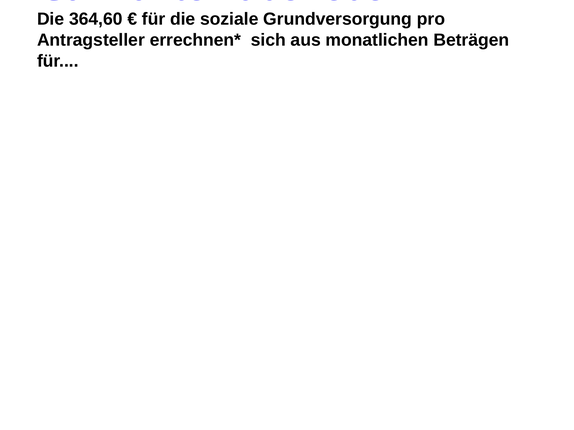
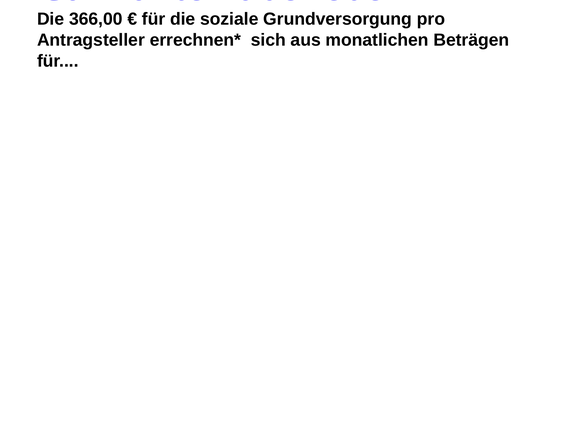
364,60: 364,60 -> 366,00
